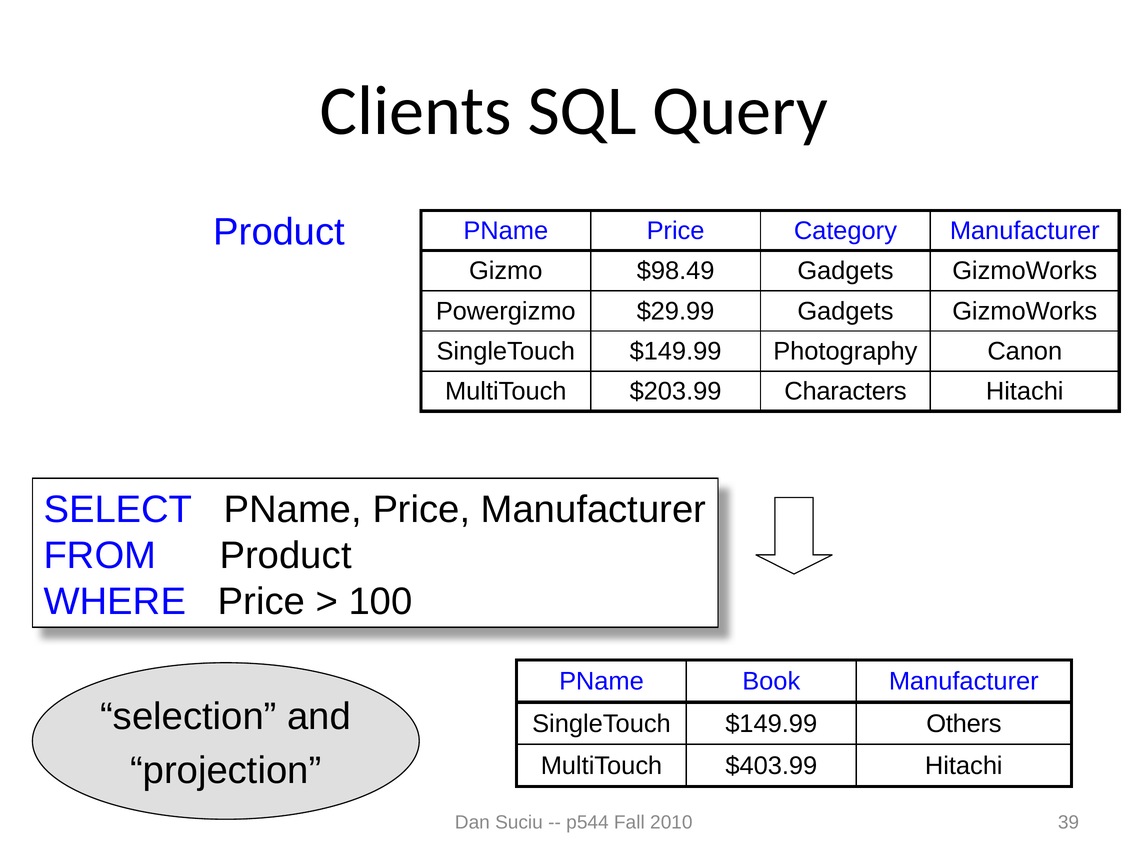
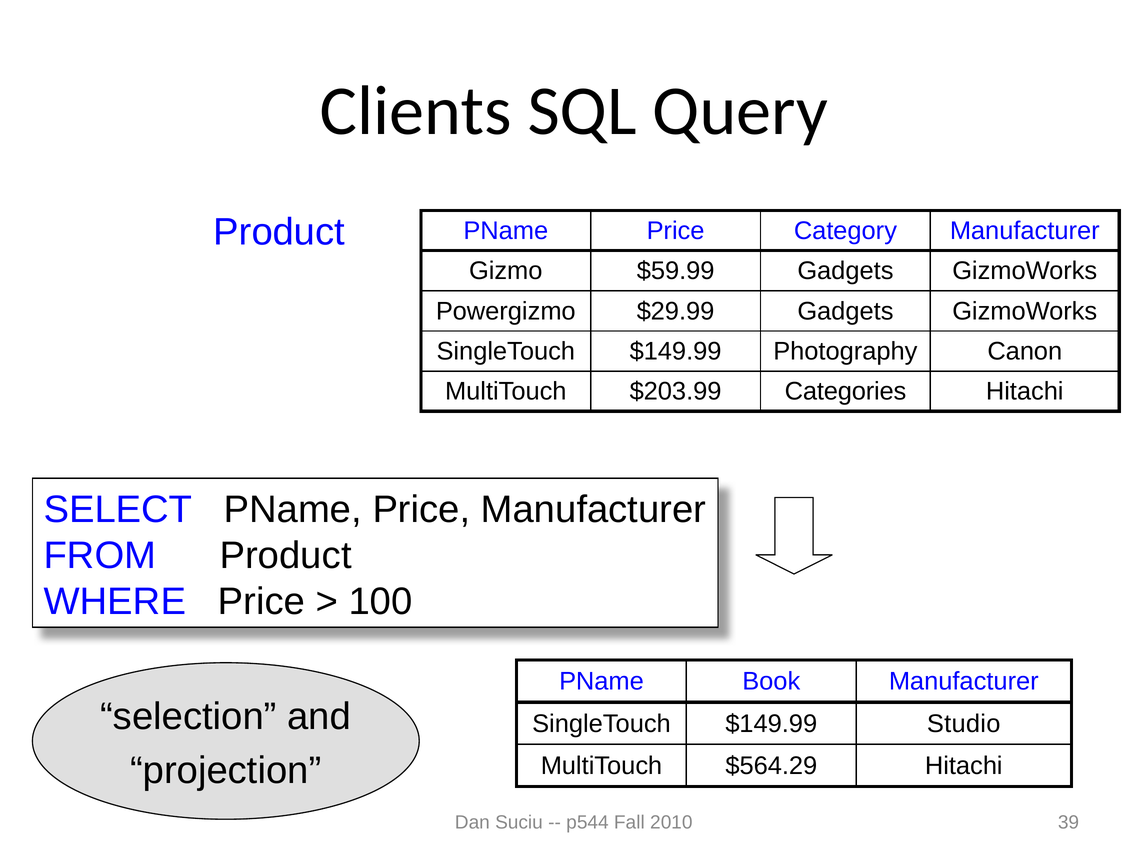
$98.49: $98.49 -> $59.99
Characters: Characters -> Categories
Others: Others -> Studio
$403.99: $403.99 -> $564.29
